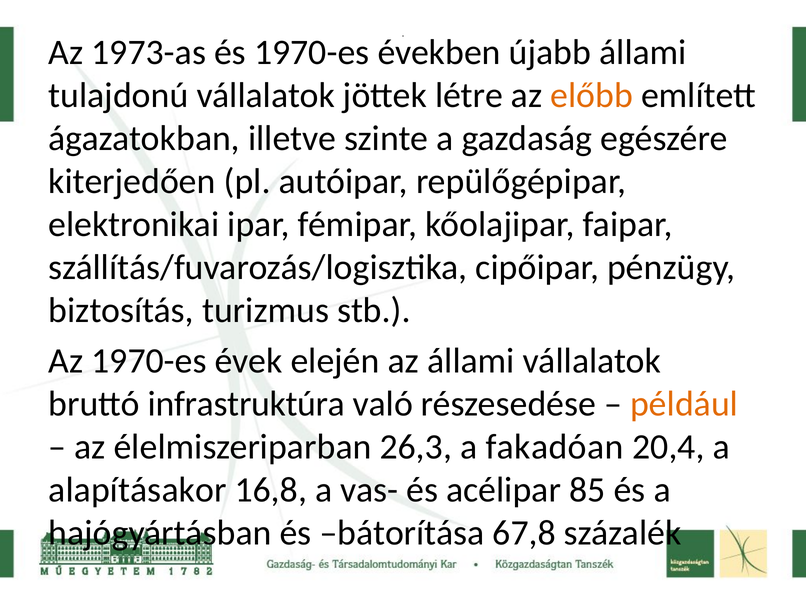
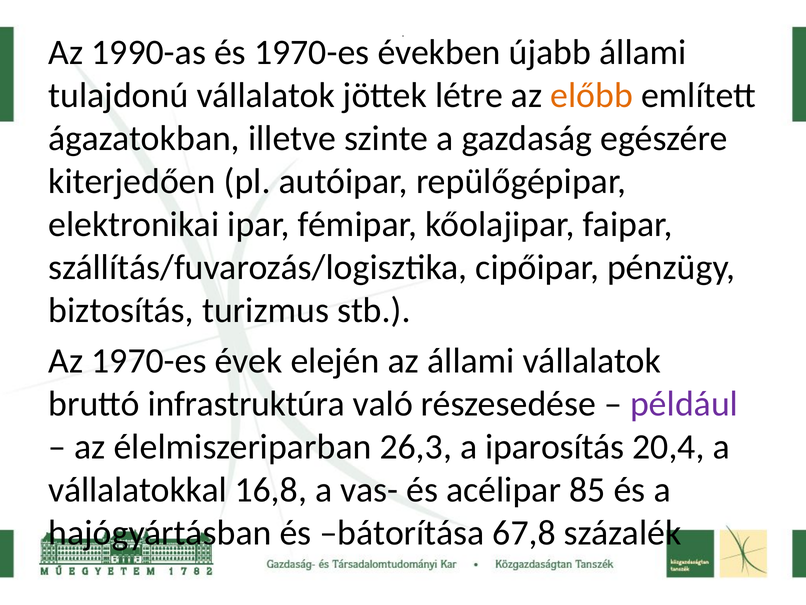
1973-as: 1973-as -> 1990-as
például colour: orange -> purple
fakadóan: fakadóan -> iparosítás
alapításakor: alapításakor -> vállalatokkal
